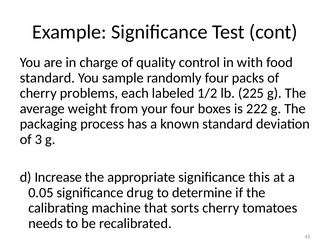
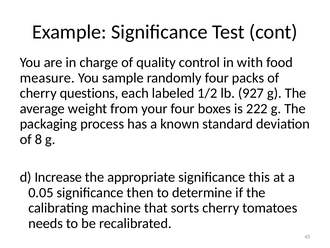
standard at (47, 78): standard -> measure
problems: problems -> questions
225: 225 -> 927
3: 3 -> 8
drug: drug -> then
